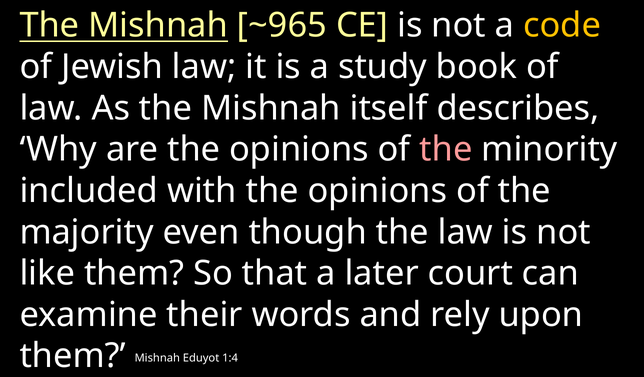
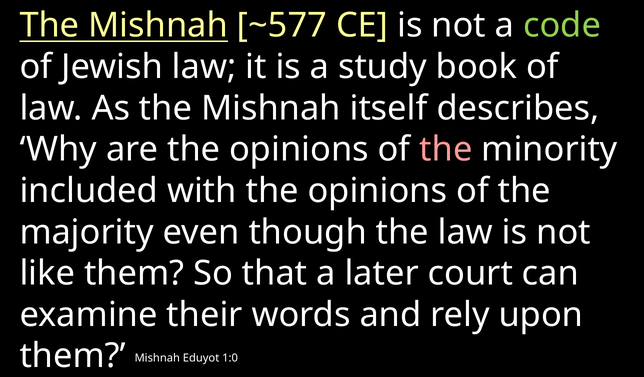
~965: ~965 -> ~577
code colour: yellow -> light green
1:4: 1:4 -> 1:0
